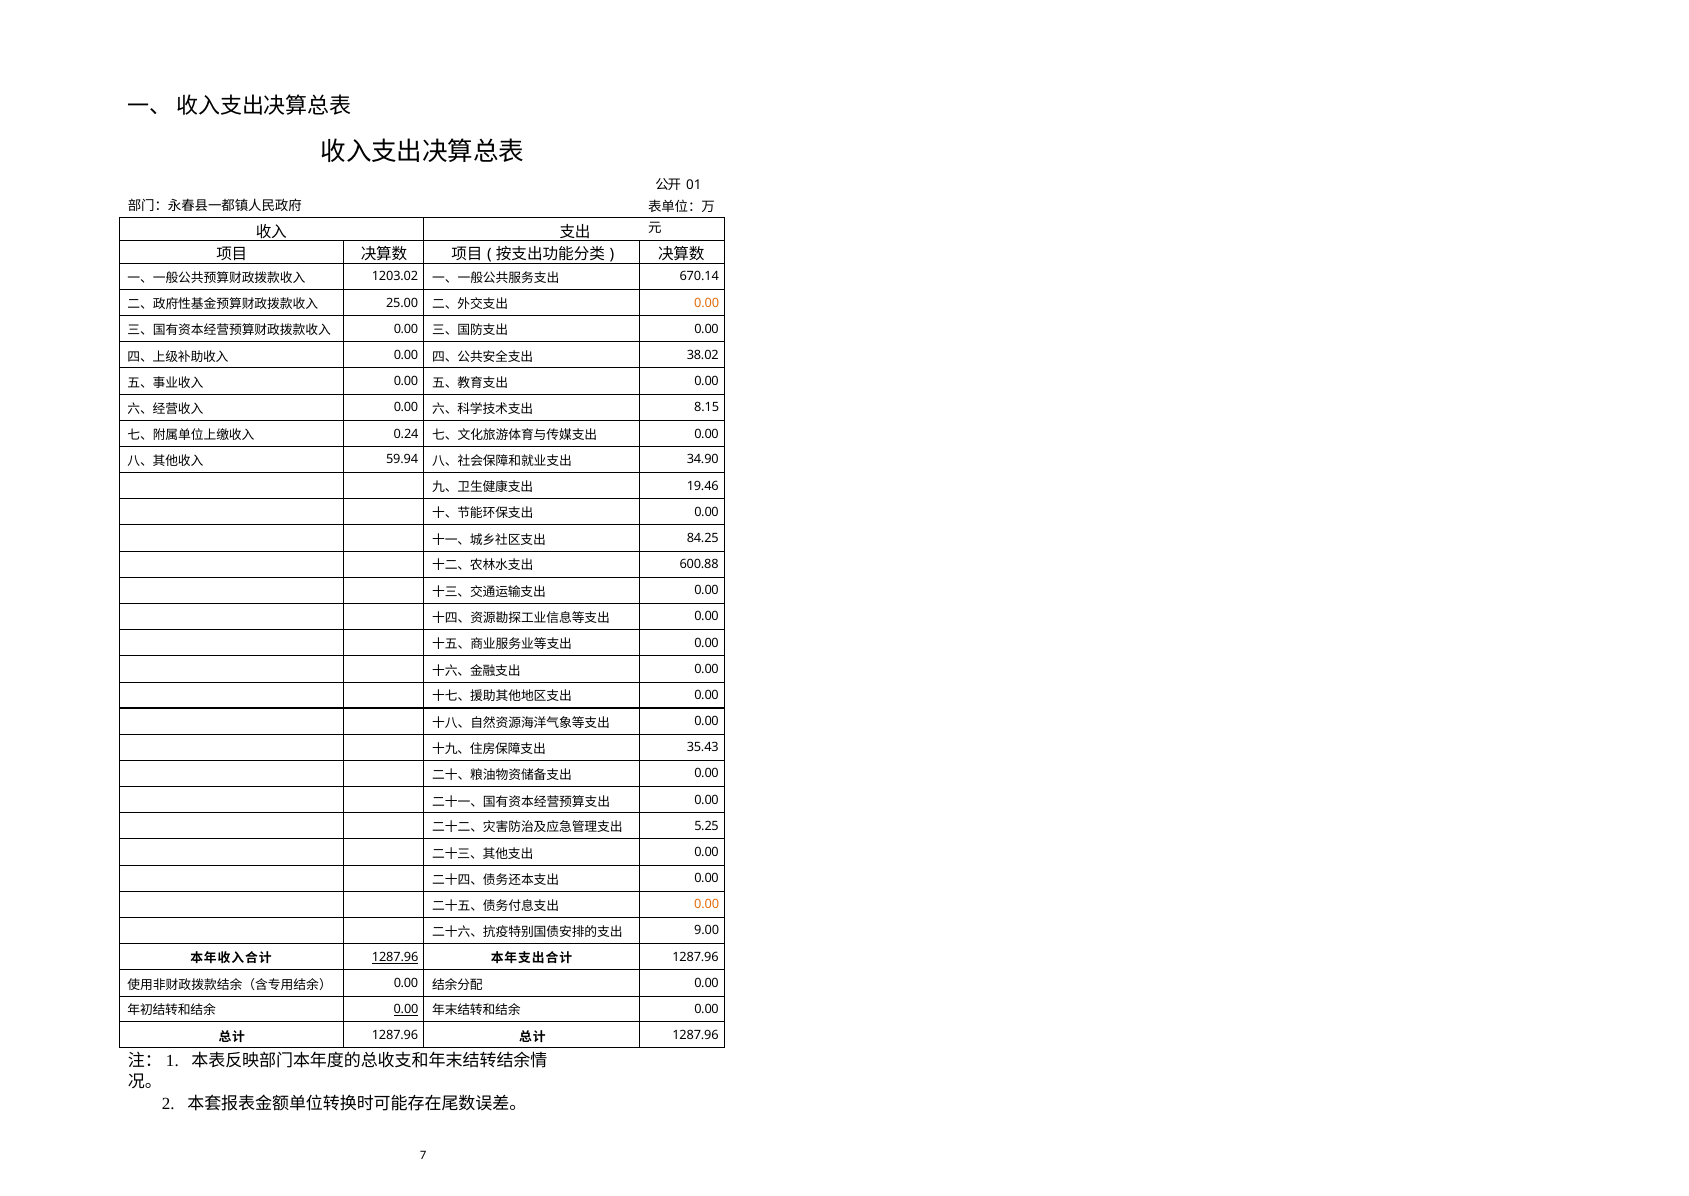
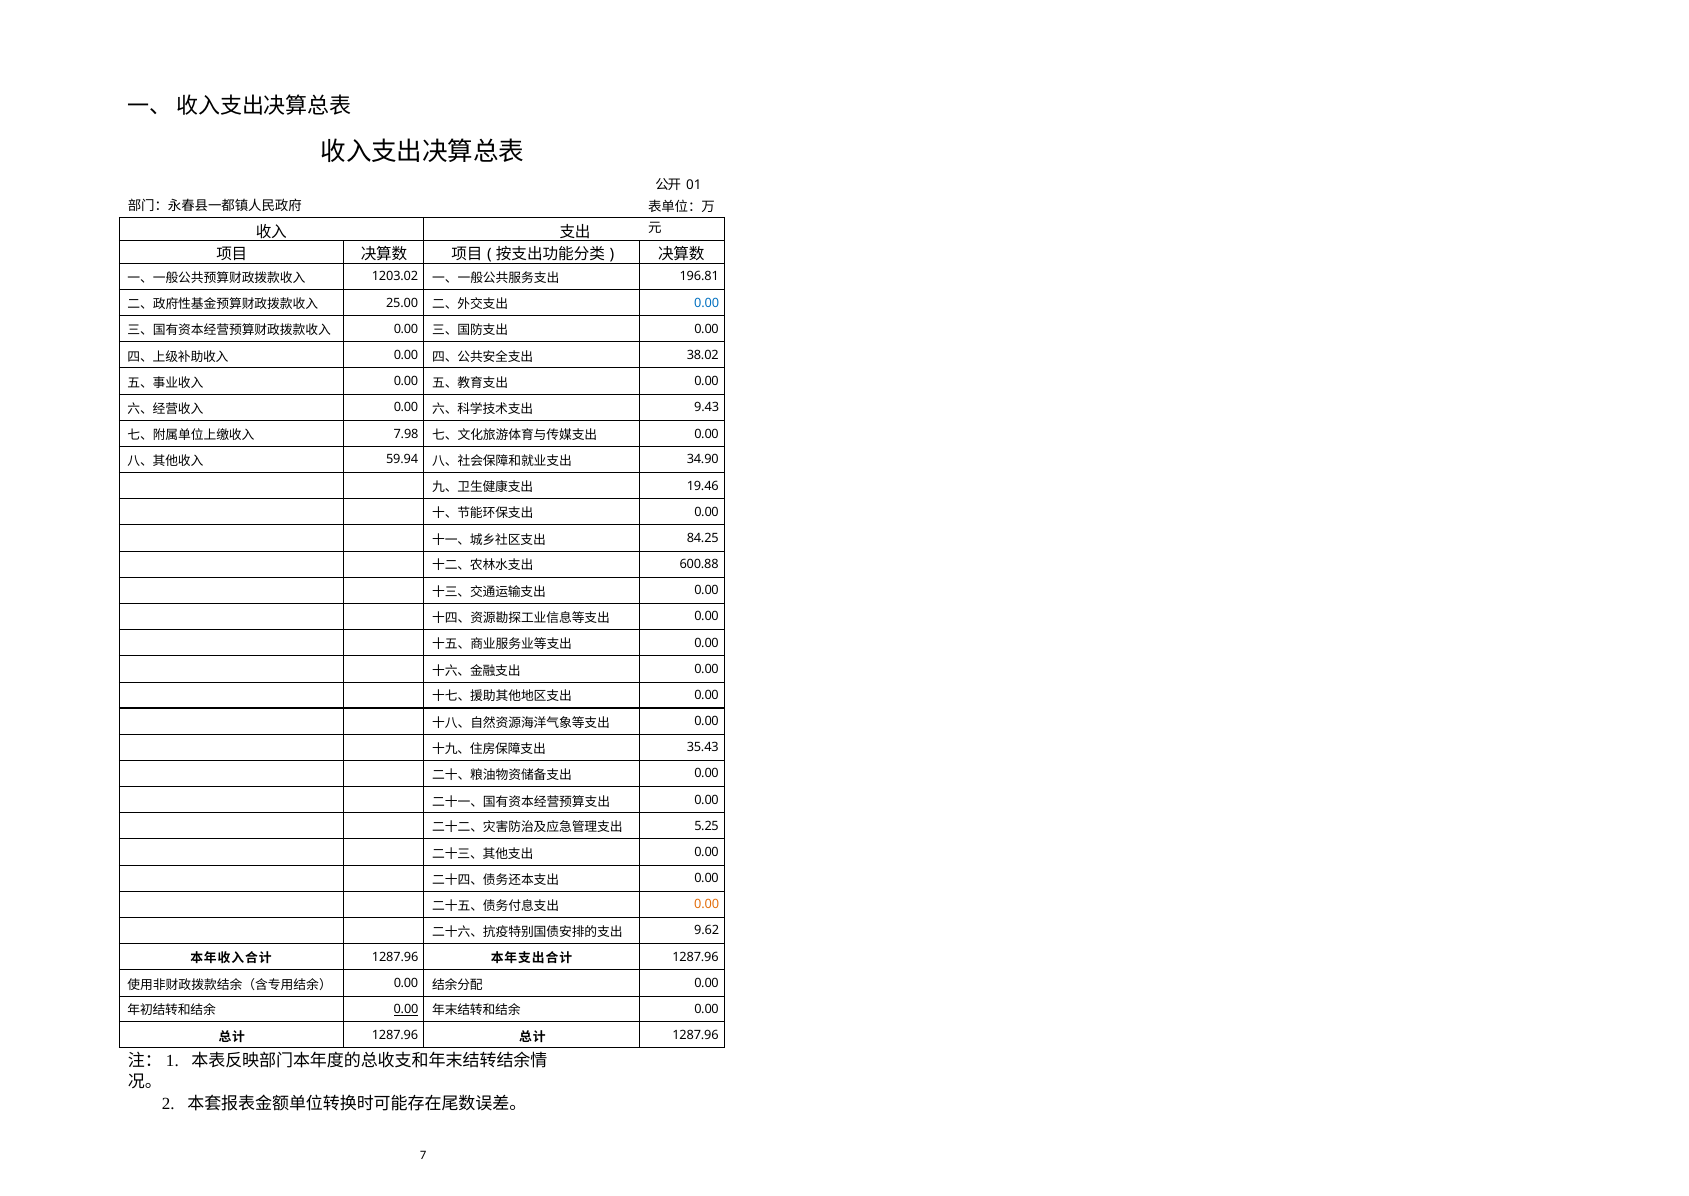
670.14: 670.14 -> 196.81
0.00 at (707, 303) colour: orange -> blue
8.15: 8.15 -> 9.43
0.24: 0.24 -> 7.98
9.00: 9.00 -> 9.62
1287.96 at (395, 957) underline: present -> none
